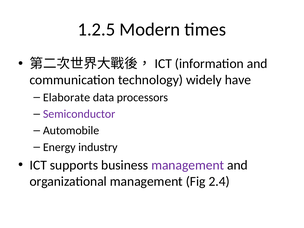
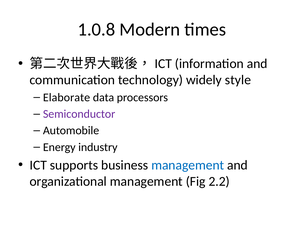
1.2.5: 1.2.5 -> 1.0.8
have: have -> style
management at (188, 165) colour: purple -> blue
2.4: 2.4 -> 2.2
